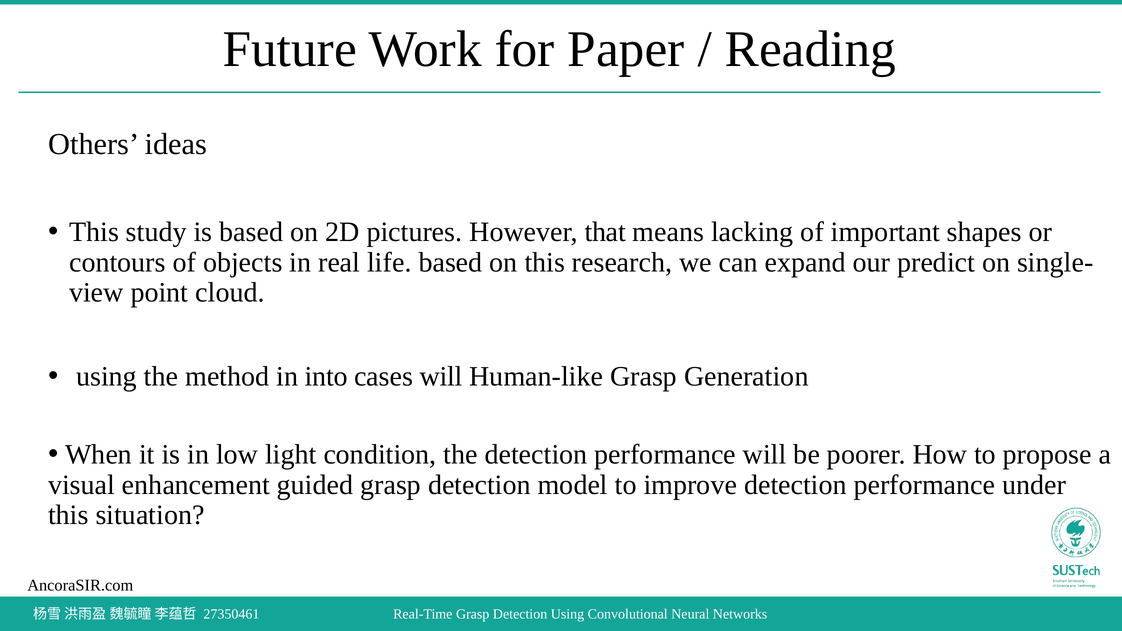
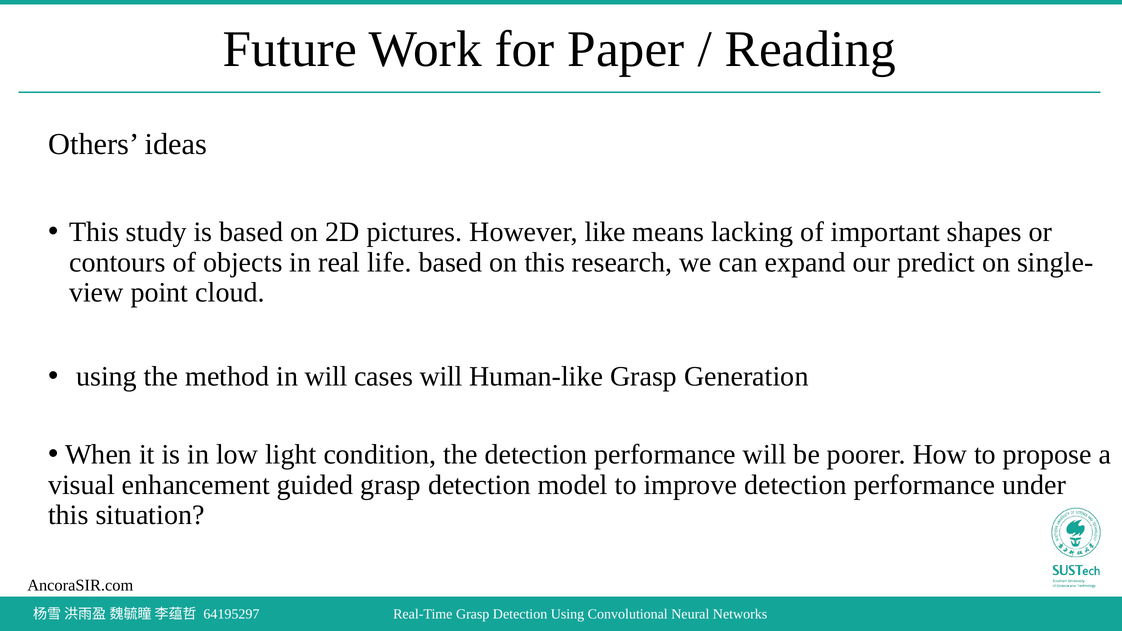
that: that -> like
in into: into -> will
27350461: 27350461 -> 64195297
